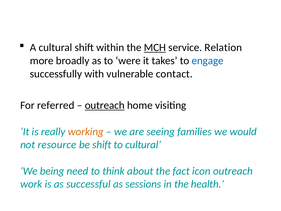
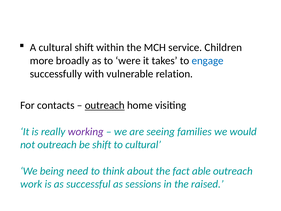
MCH underline: present -> none
Relation: Relation -> Children
contact: contact -> relation
referred: referred -> contacts
working colour: orange -> purple
not resource: resource -> outreach
icon: icon -> able
health: health -> raised
